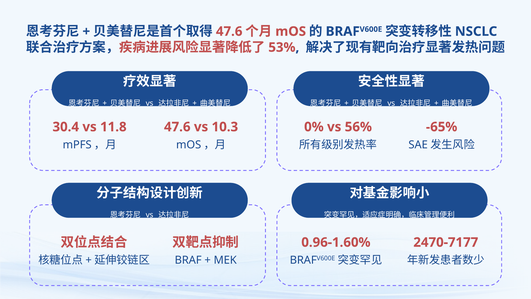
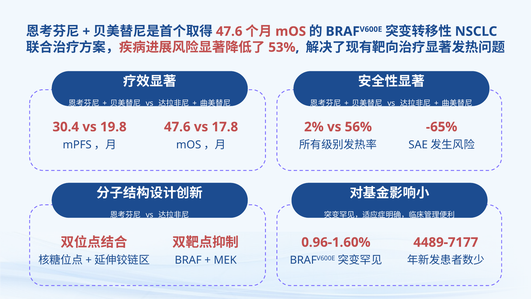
11.8: 11.8 -> 19.8
10.3: 10.3 -> 17.8
0%: 0% -> 2%
2470-7177: 2470-7177 -> 4489-7177
